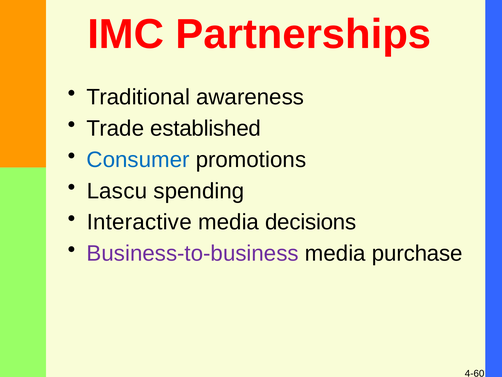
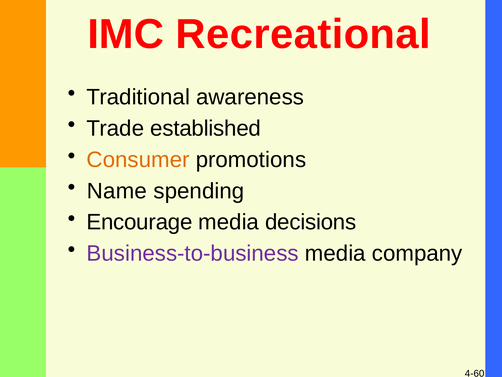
Partnerships: Partnerships -> Recreational
Consumer colour: blue -> orange
Lascu: Lascu -> Name
Interactive: Interactive -> Encourage
purchase: purchase -> company
